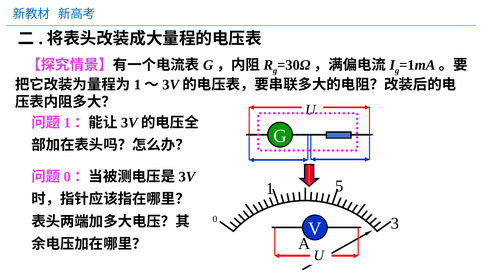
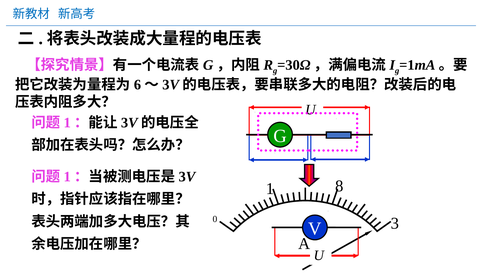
1 at (137, 85): 1 -> 6
0 at (67, 176): 0 -> 1
5: 5 -> 8
